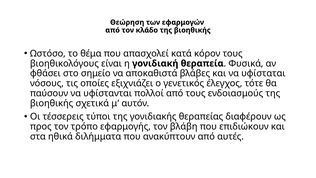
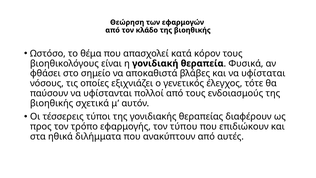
βλάβη: βλάβη -> τύπου
